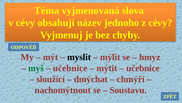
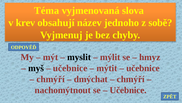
v cévy: cévy -> krev
z cévy: cévy -> sobě
myš colour: green -> black
sloužící at (51, 79): sloužící -> chmýří
Soustavu at (128, 90): Soustavu -> Učebnice
